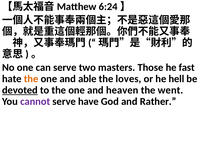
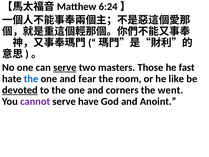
serve at (65, 67) underline: none -> present
the at (31, 79) colour: orange -> blue
able: able -> fear
loves: loves -> room
hell: hell -> like
heaven: heaven -> corners
Rather: Rather -> Anoint
